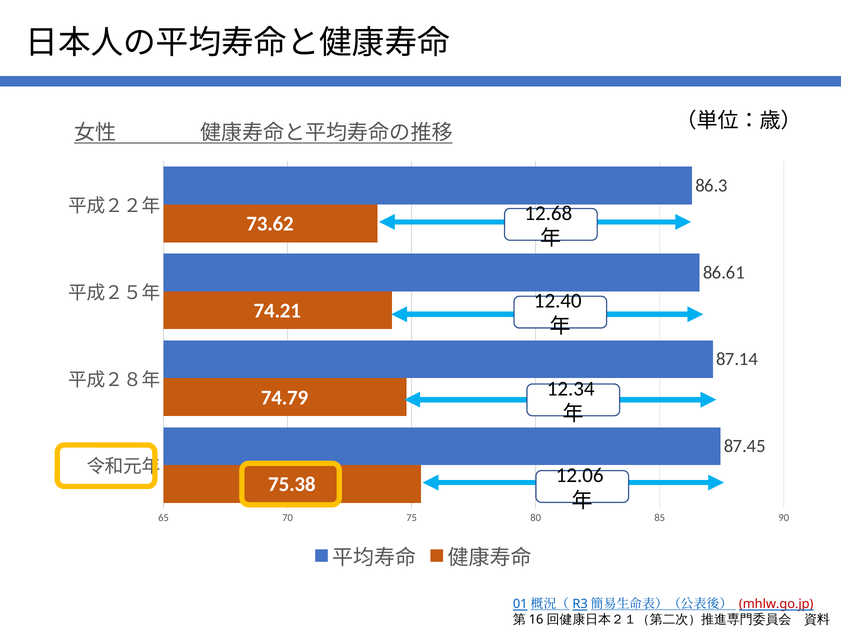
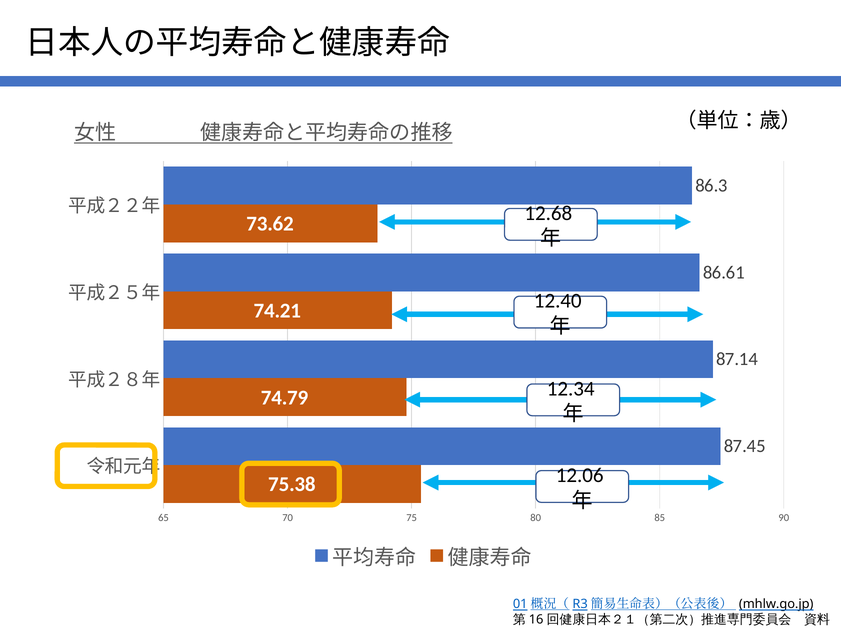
mhlw.go.jp colour: red -> black
